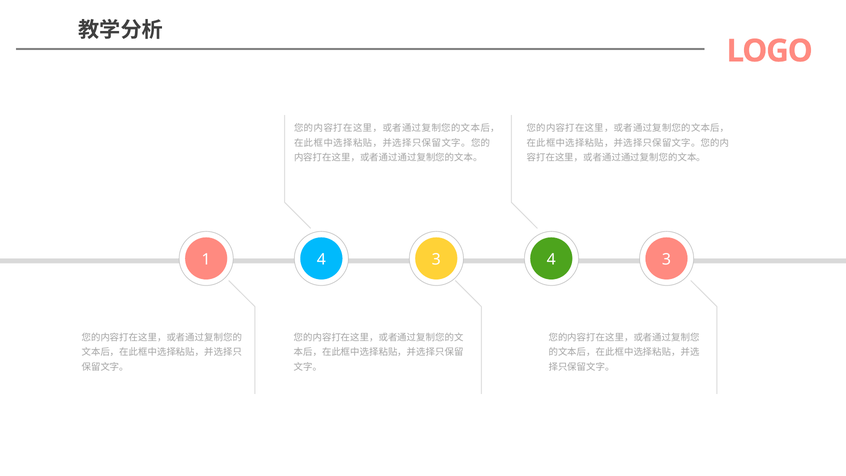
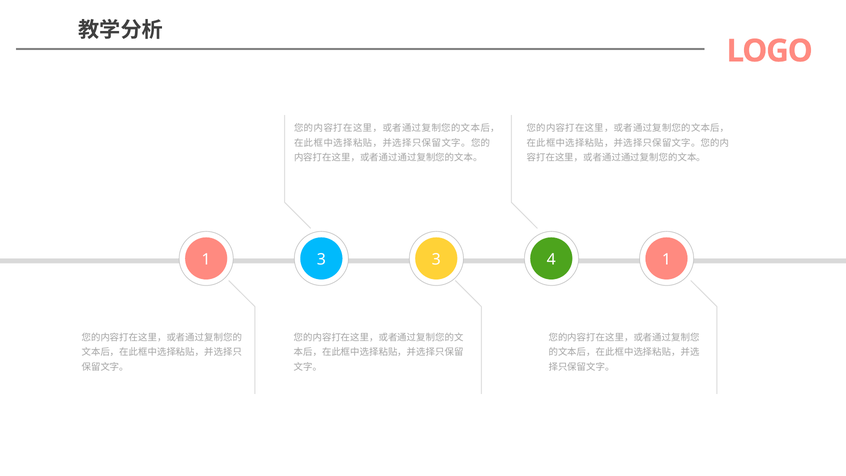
1 4: 4 -> 3
3 4 3: 3 -> 1
